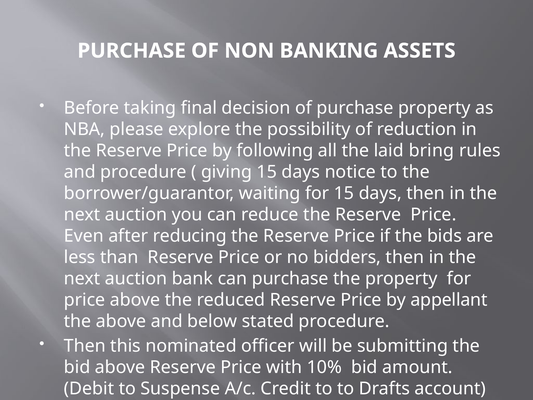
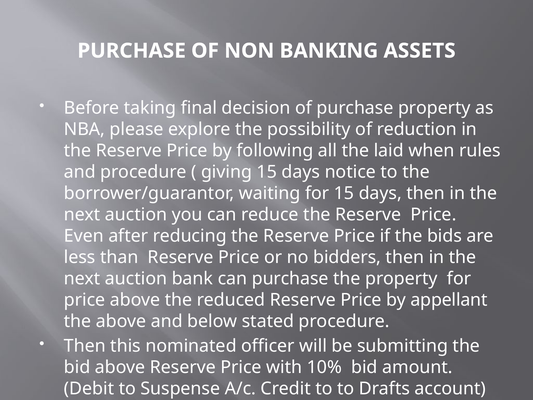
bring: bring -> when
